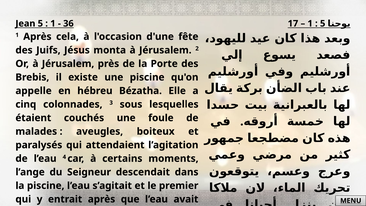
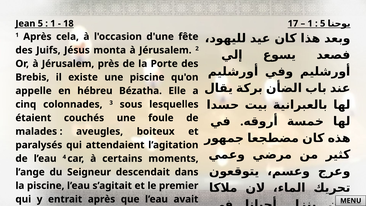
36: 36 -> 18
